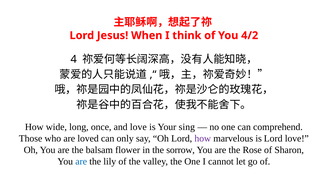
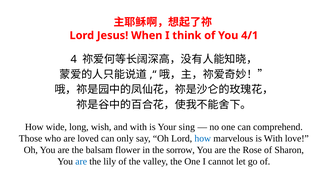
4/2: 4/2 -> 4/1
once: once -> wish
and love: love -> with
how at (203, 139) colour: purple -> blue
is Lord: Lord -> With
